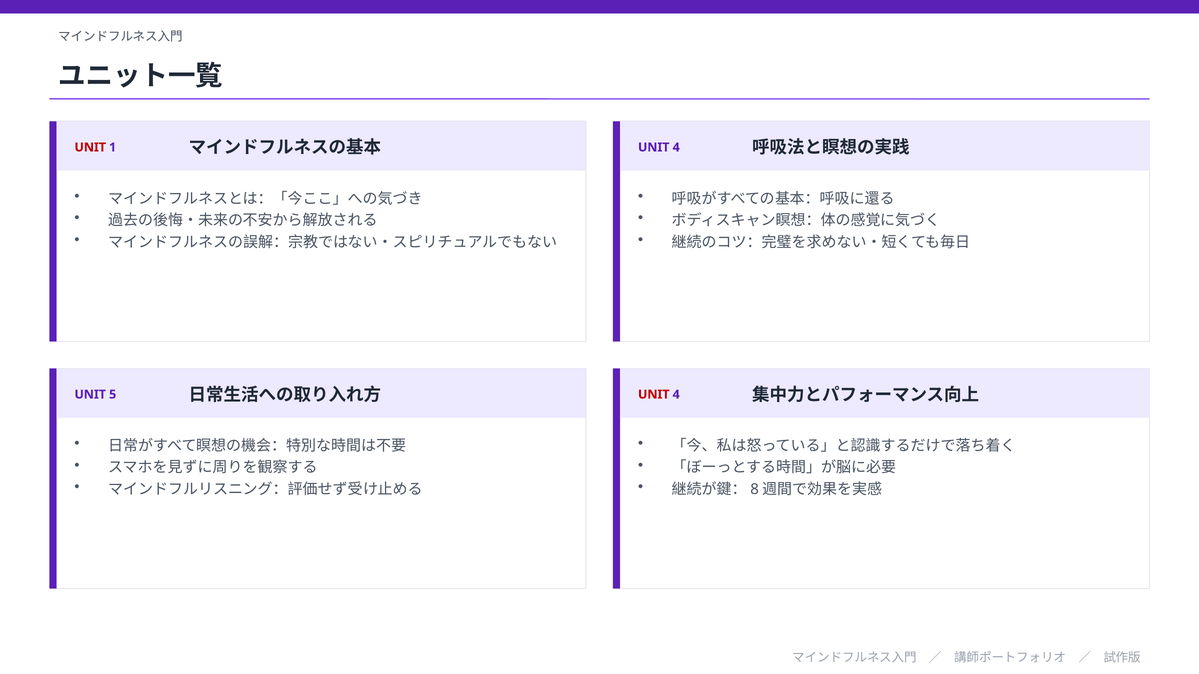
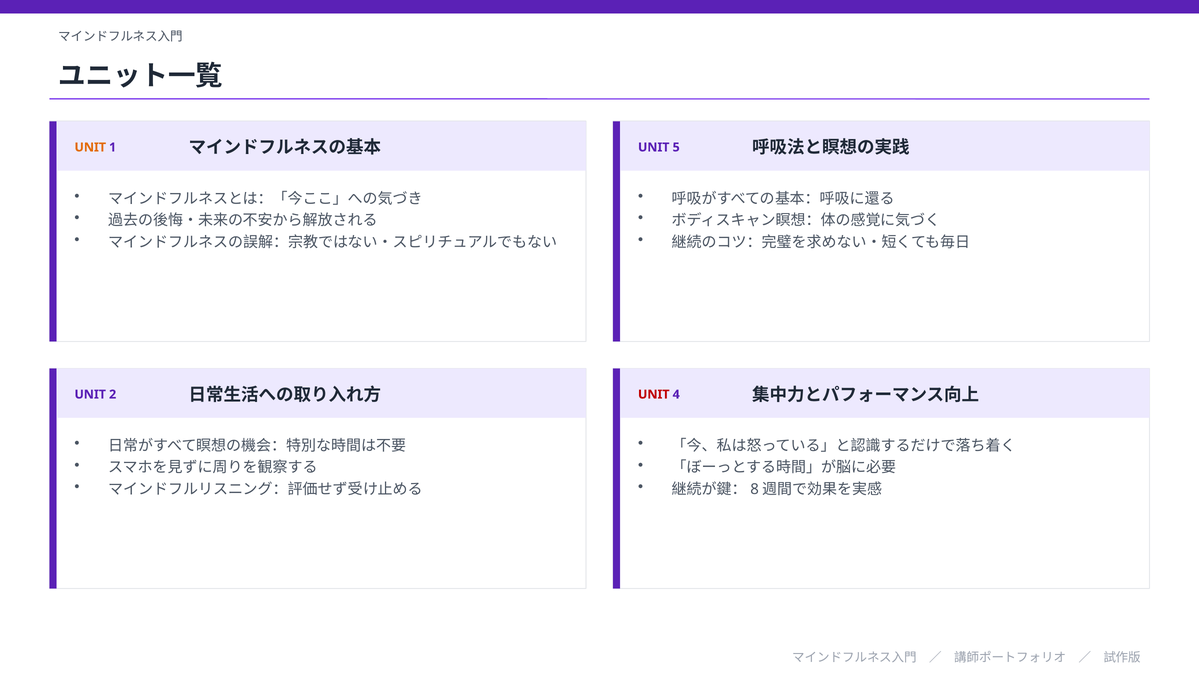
UNIT at (90, 147) colour: red -> orange
4 at (676, 147): 4 -> 5
5: 5 -> 2
